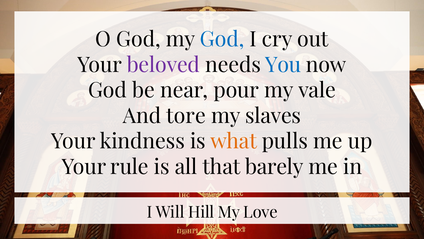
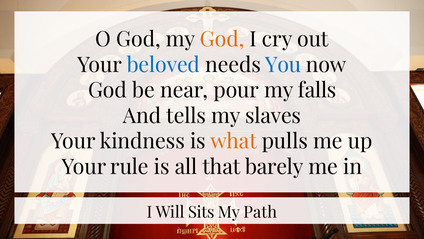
God at (222, 40) colour: blue -> orange
beloved colour: purple -> blue
vale: vale -> falls
tore: tore -> tells
Hill: Hill -> Sits
Love: Love -> Path
